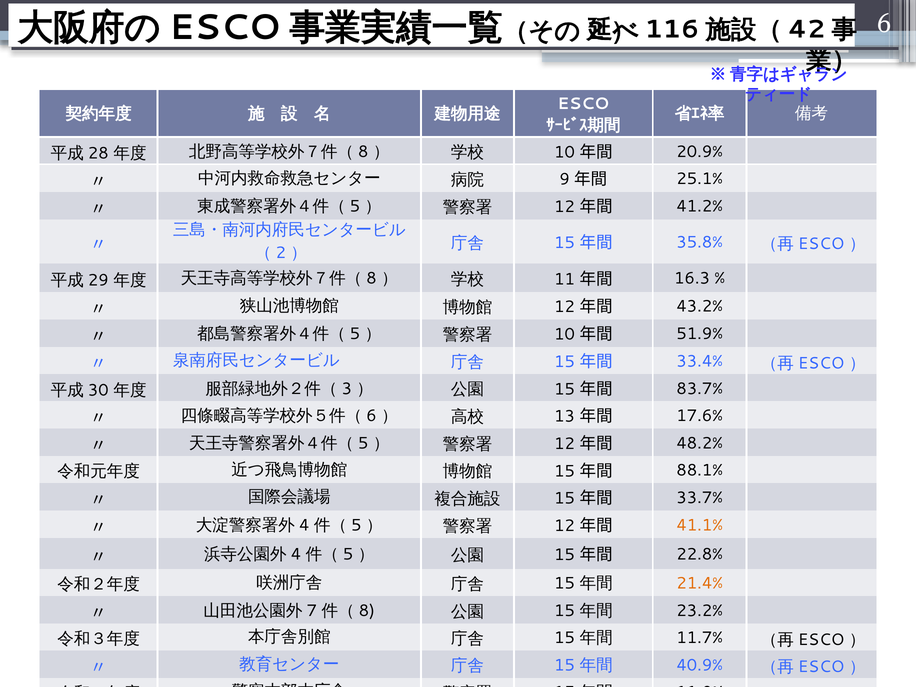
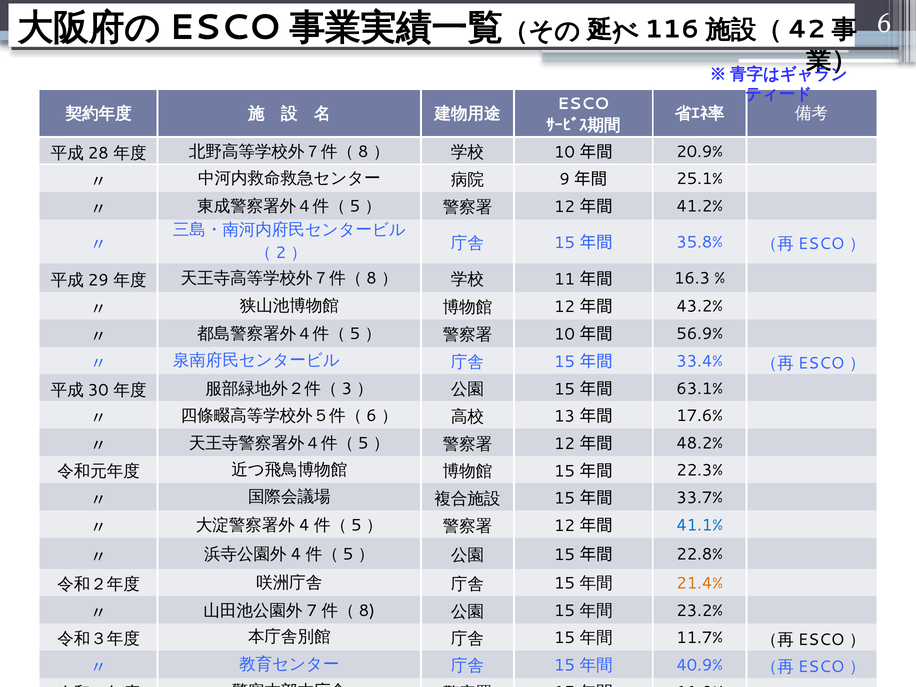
51.9%: 51.9% -> 56.9%
83.7%: 83.7% -> 63.1%
88.1%: 88.1% -> 22.3%
41.1% colour: orange -> blue
